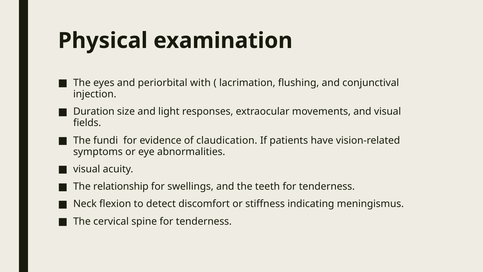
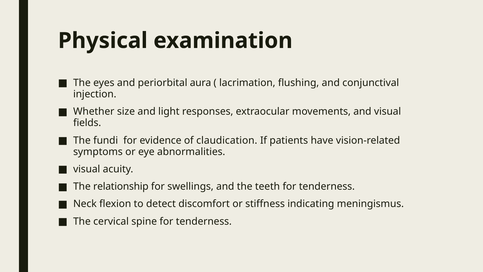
with: with -> aura
Duration: Duration -> Whether
